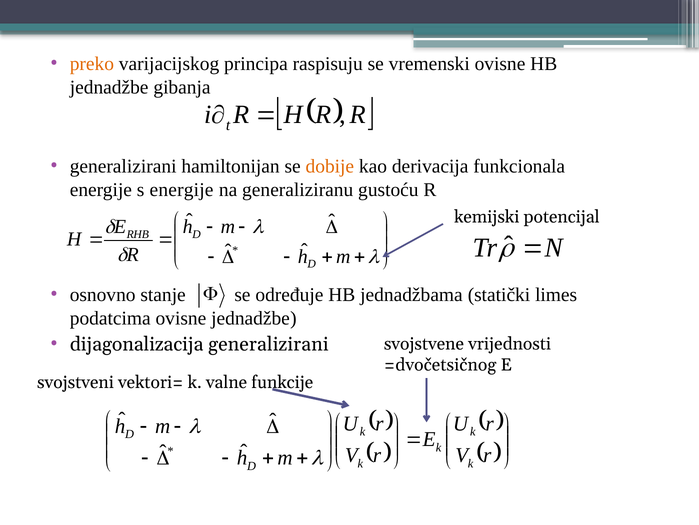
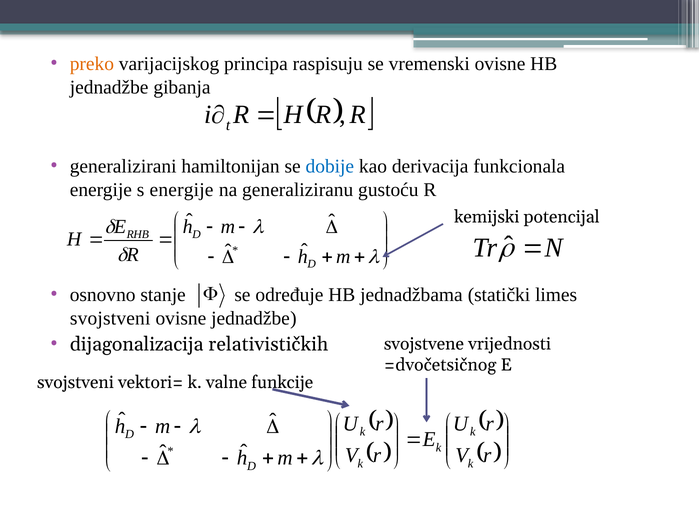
dobije colour: orange -> blue
podatcima at (110, 318): podatcima -> svojstveni
dijagonalizacija generalizirani: generalizirani -> relativističkih
